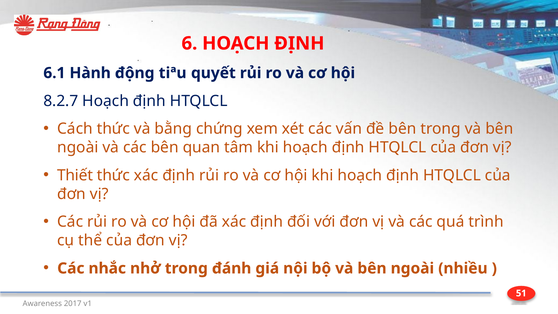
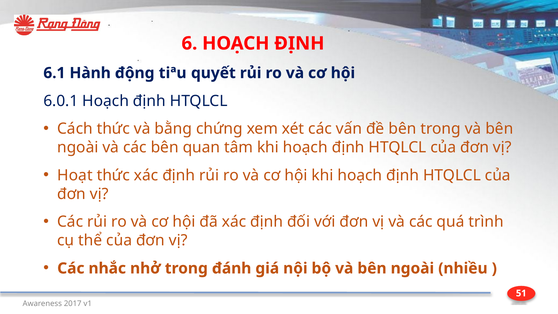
8.2.7: 8.2.7 -> 6.0.1
Thiết: Thiết -> Hoạt
